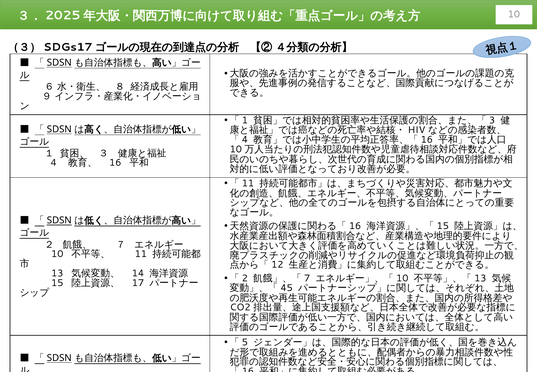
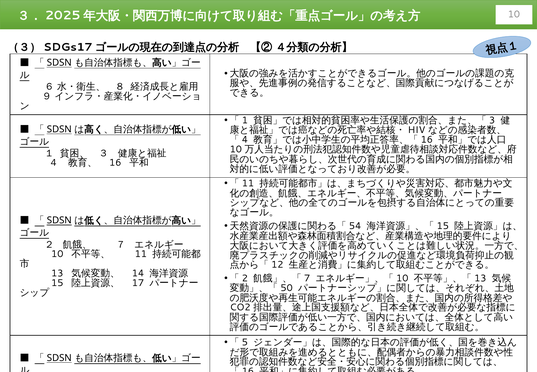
16 at (355, 226): 16 -> 54
45: 45 -> 50
